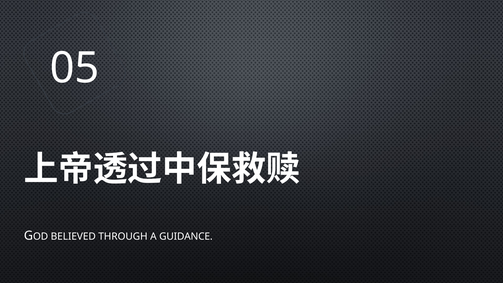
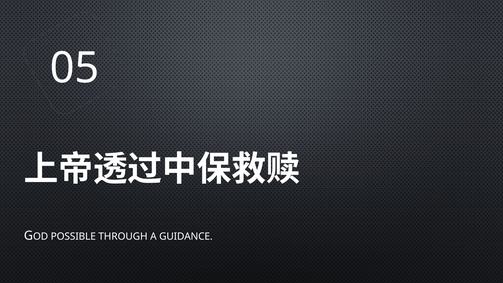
BELIEVED: BELIEVED -> POSSIBLE
